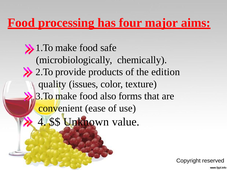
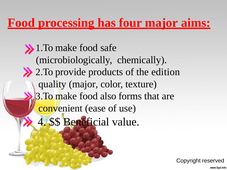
quality issues: issues -> major
Unknown: Unknown -> Beneficial
